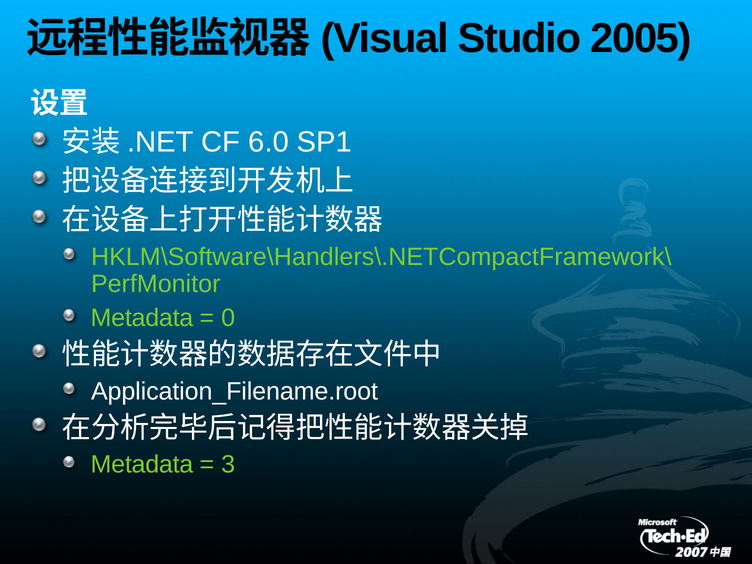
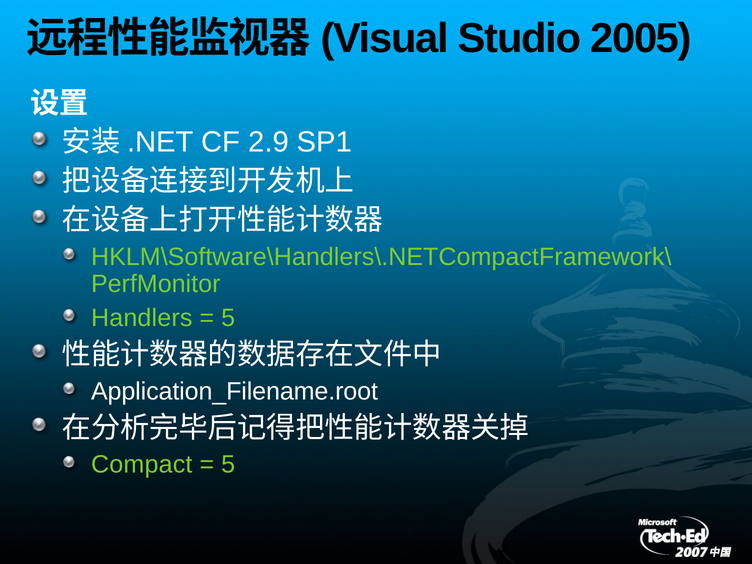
6.0: 6.0 -> 2.9
Metadata at (142, 318): Metadata -> Handlers
0 at (228, 318): 0 -> 5
Metadata at (142, 465): Metadata -> Compact
3 at (228, 465): 3 -> 5
